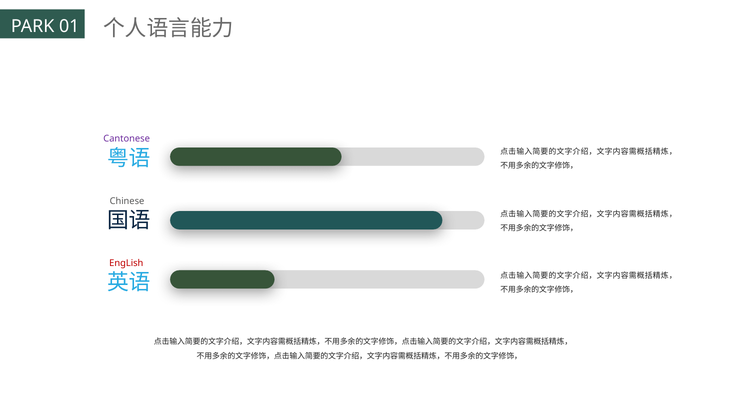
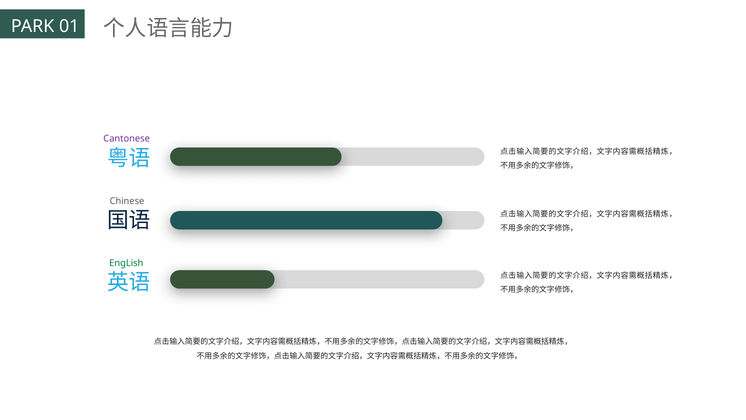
EngLish colour: red -> green
